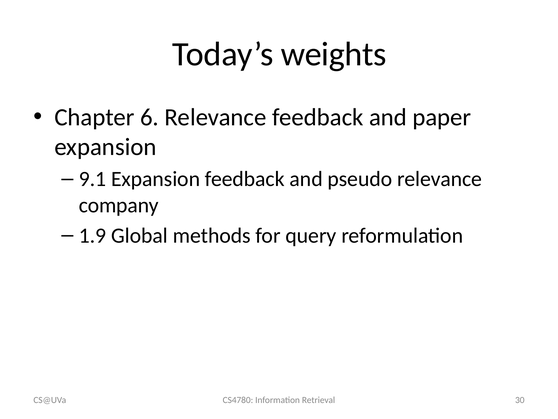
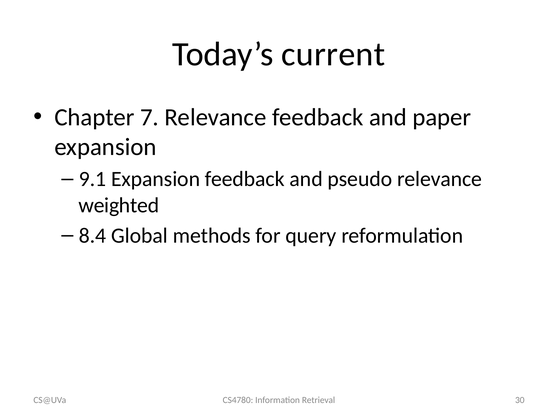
weights: weights -> current
6: 6 -> 7
company: company -> weighted
1.9: 1.9 -> 8.4
